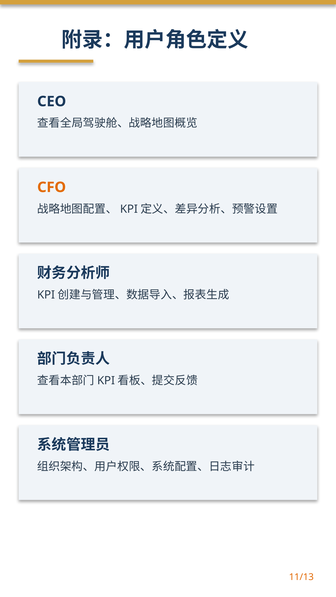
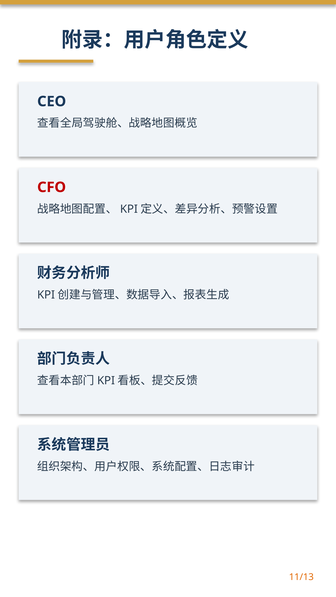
CFO colour: orange -> red
